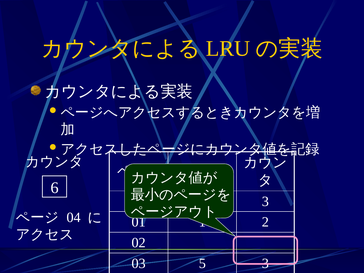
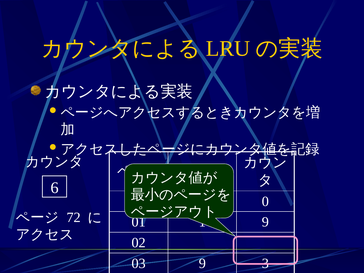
3 at (265, 201): 3 -> 0
04: 04 -> 72
2 at (265, 222): 2 -> 9
03 5: 5 -> 9
